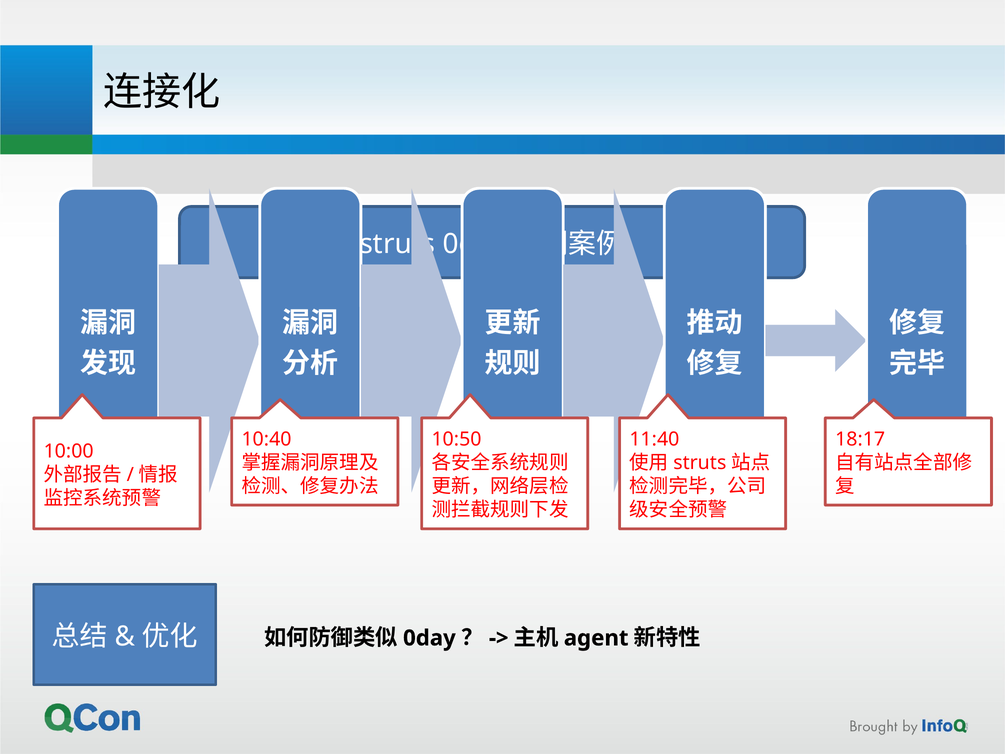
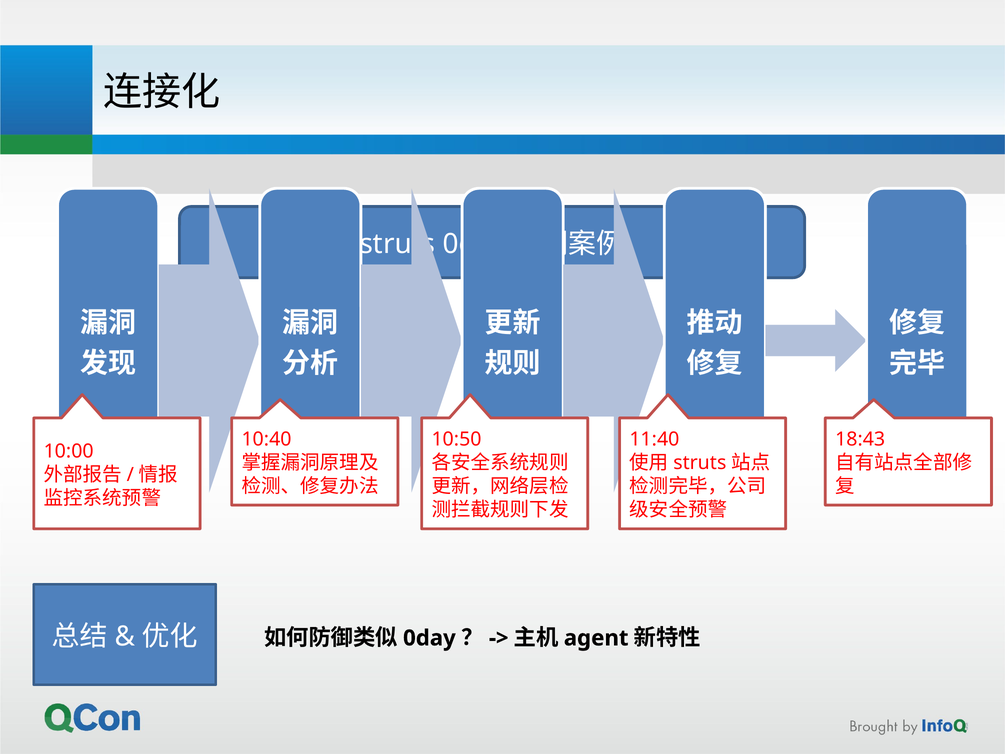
18:17: 18:17 -> 18:43
